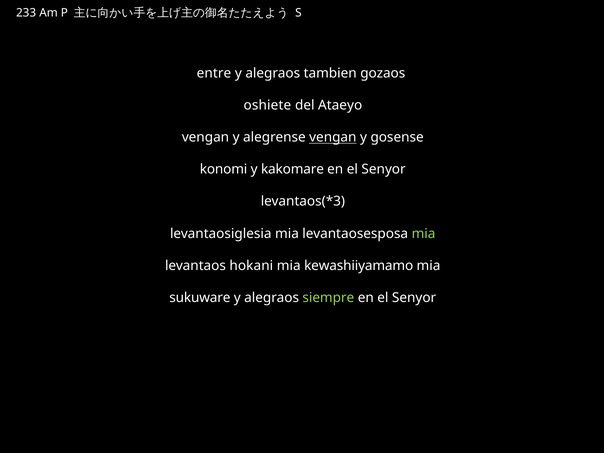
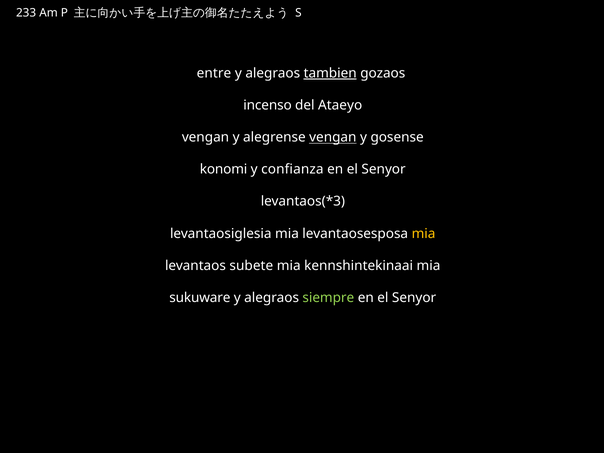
tambien underline: none -> present
oshiete: oshiete -> incenso
kakomare: kakomare -> confianza
mia at (424, 234) colour: light green -> yellow
hokani: hokani -> subete
kewashiiyamamo: kewashiiyamamo -> kennshintekinaai
